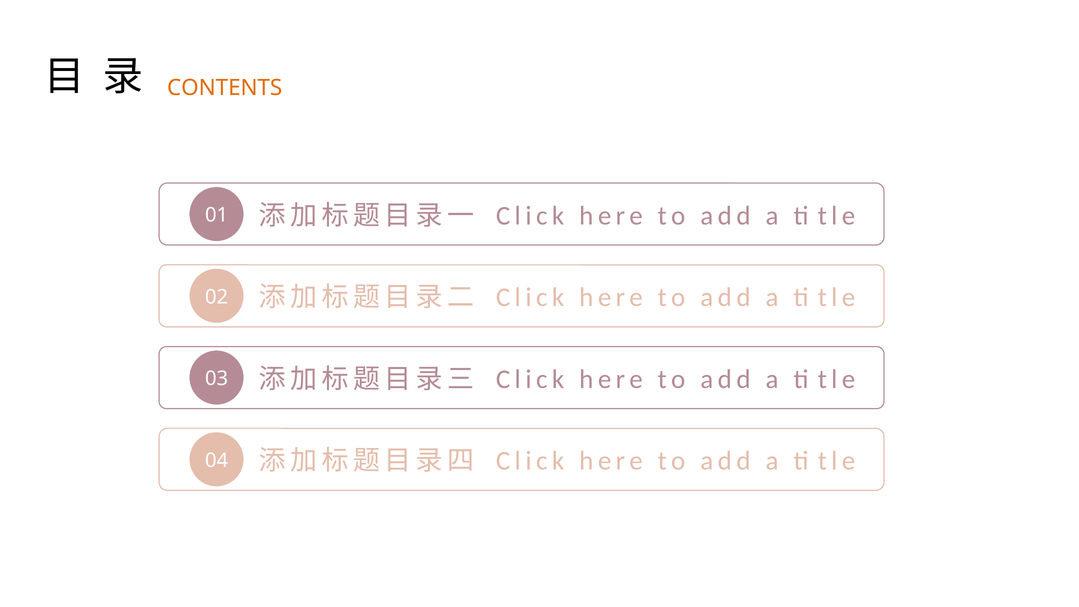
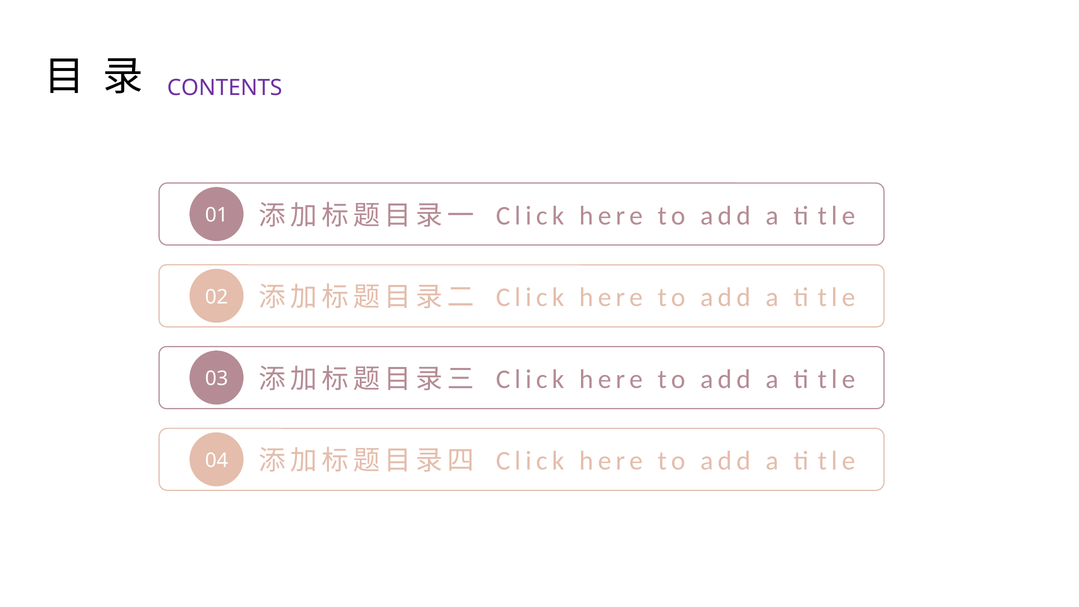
CONTENTS colour: orange -> purple
